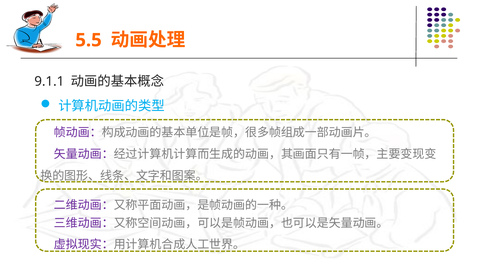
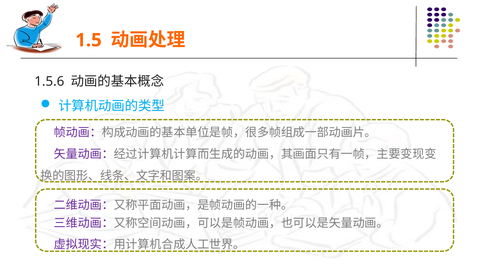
5.5: 5.5 -> 1.5
9.1.1: 9.1.1 -> 1.5.6
